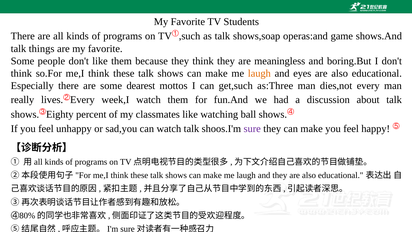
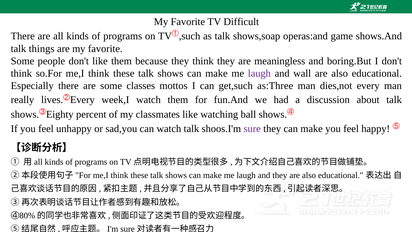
Students: Students -> Difficult
laugh at (259, 73) colour: orange -> purple
eyes: eyes -> wall
dearest: dearest -> classes
